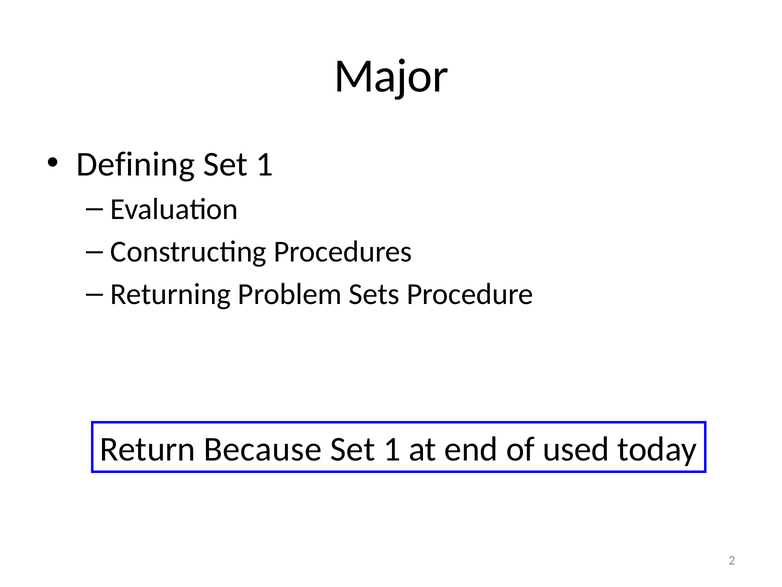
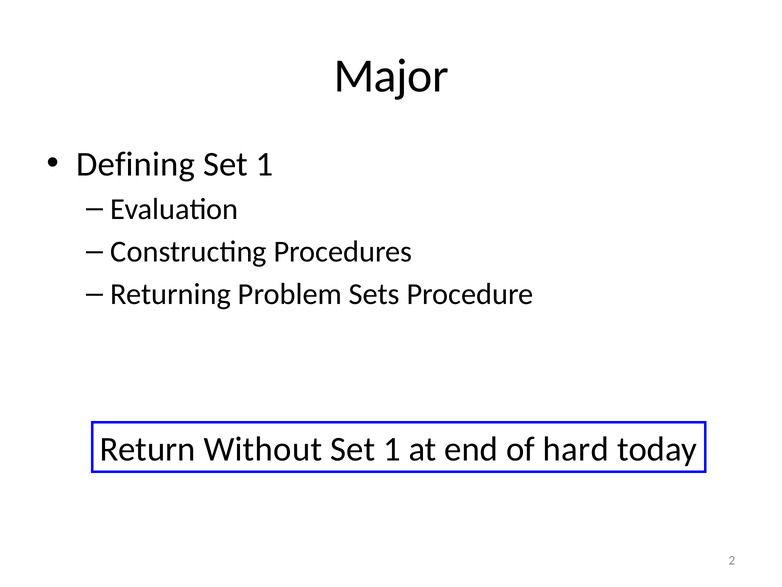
Because: Because -> Without
used: used -> hard
